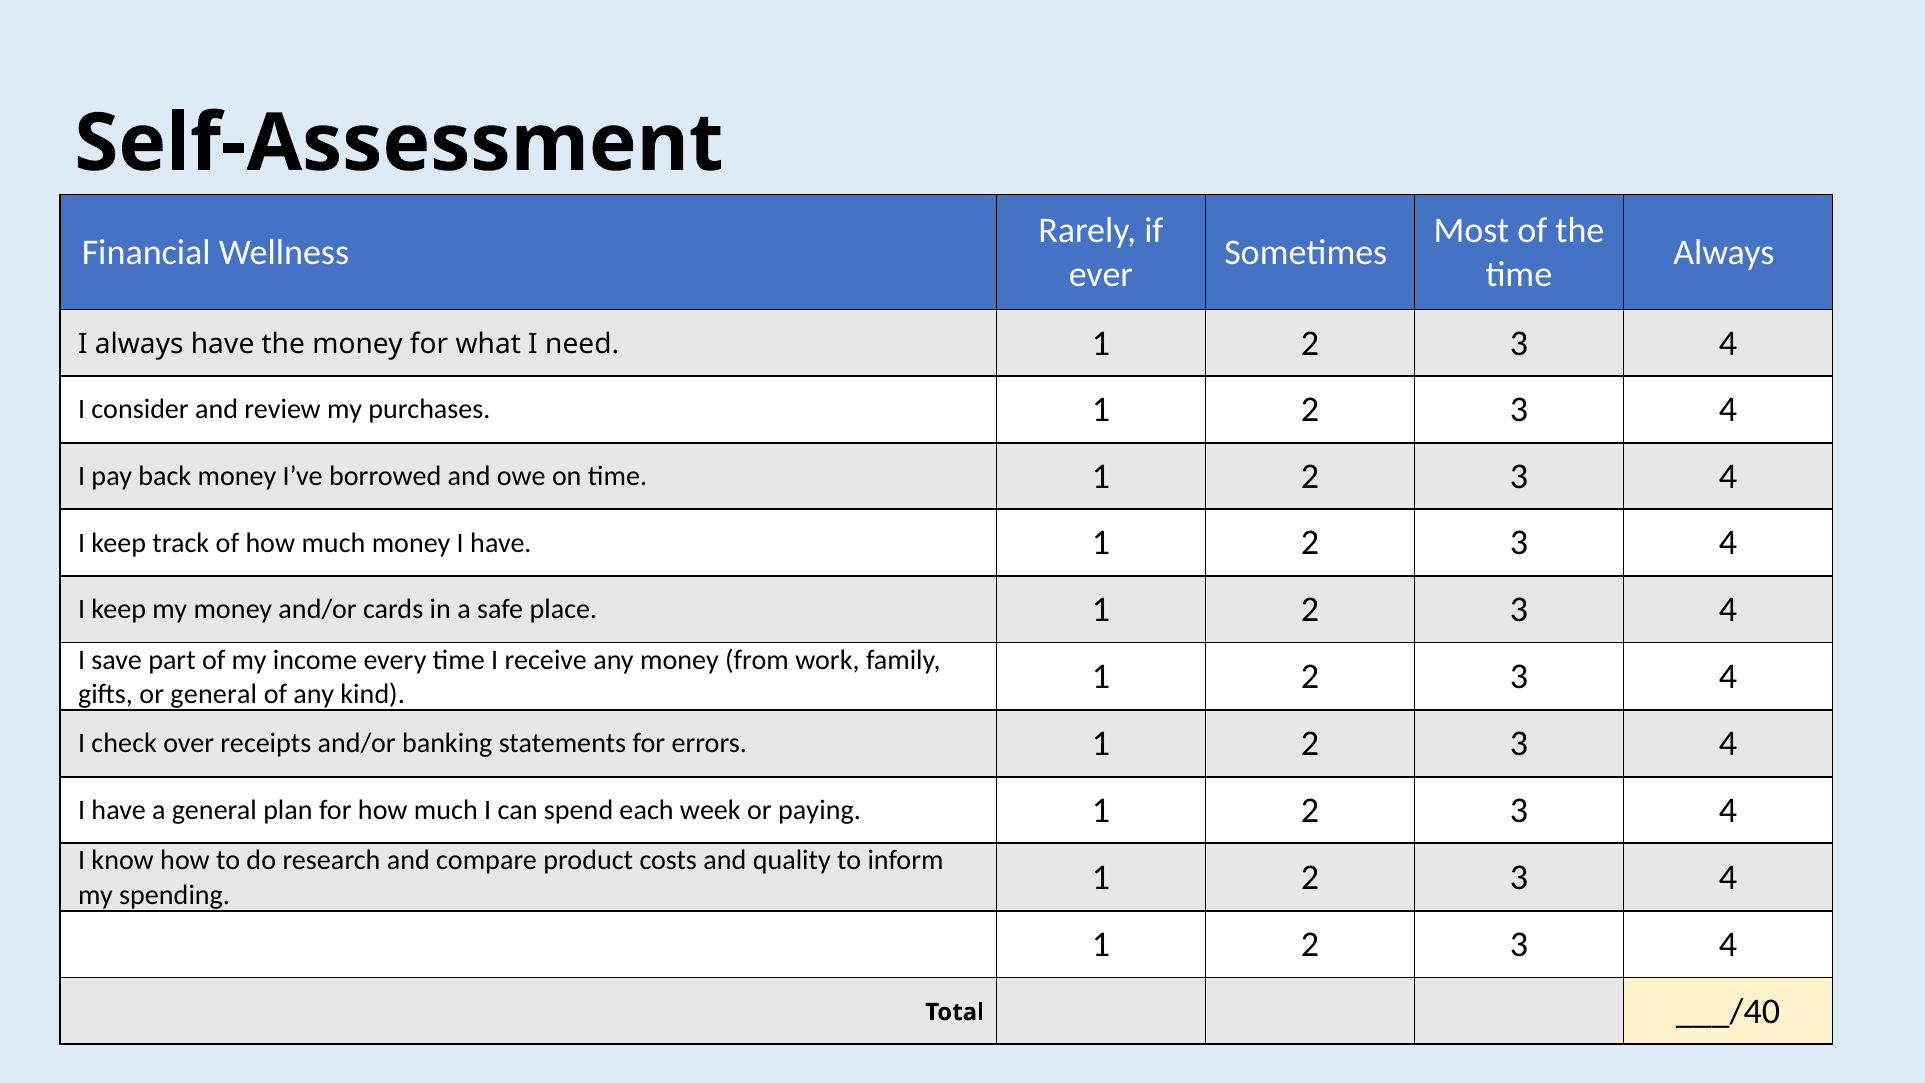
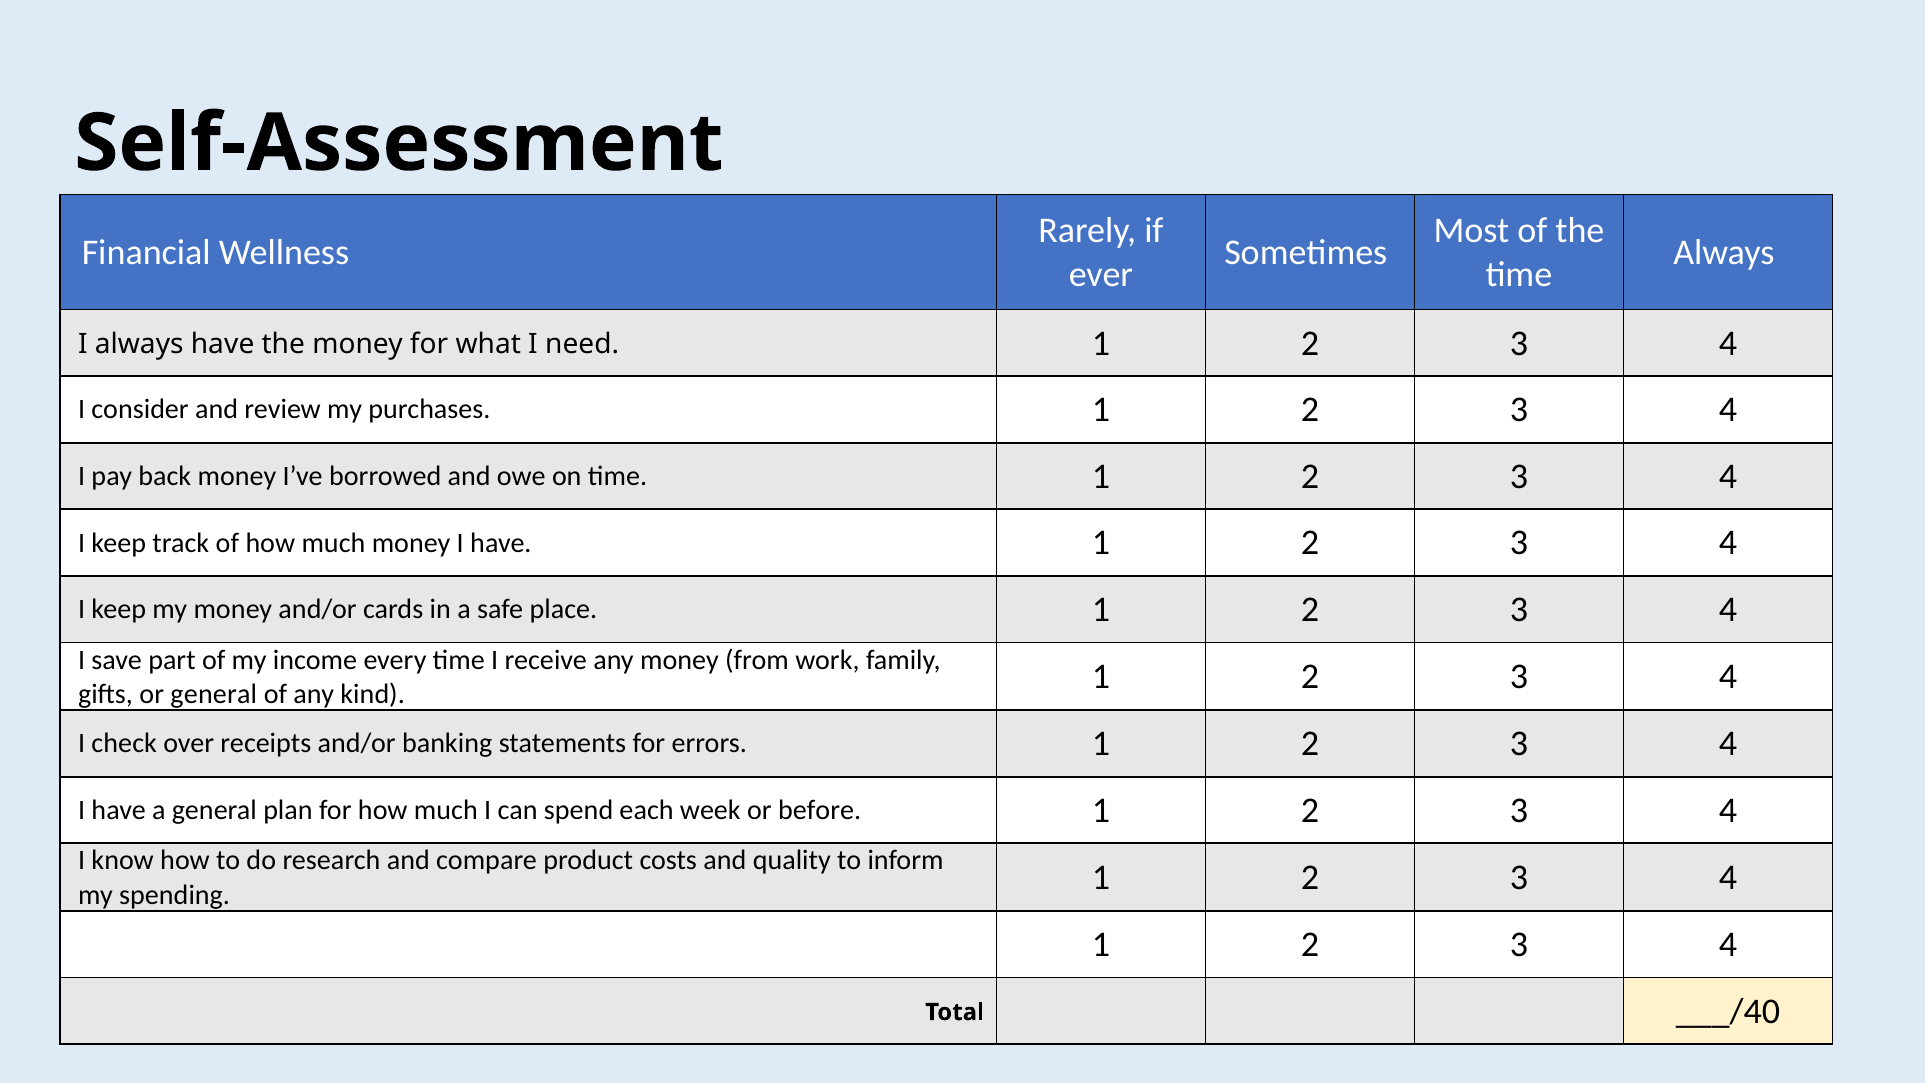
paying: paying -> before
